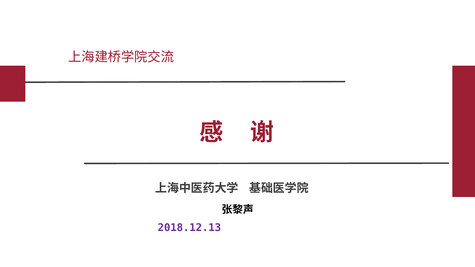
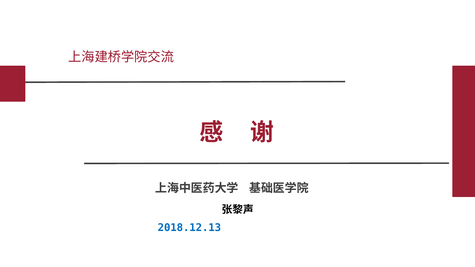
2018.12.13 colour: purple -> blue
